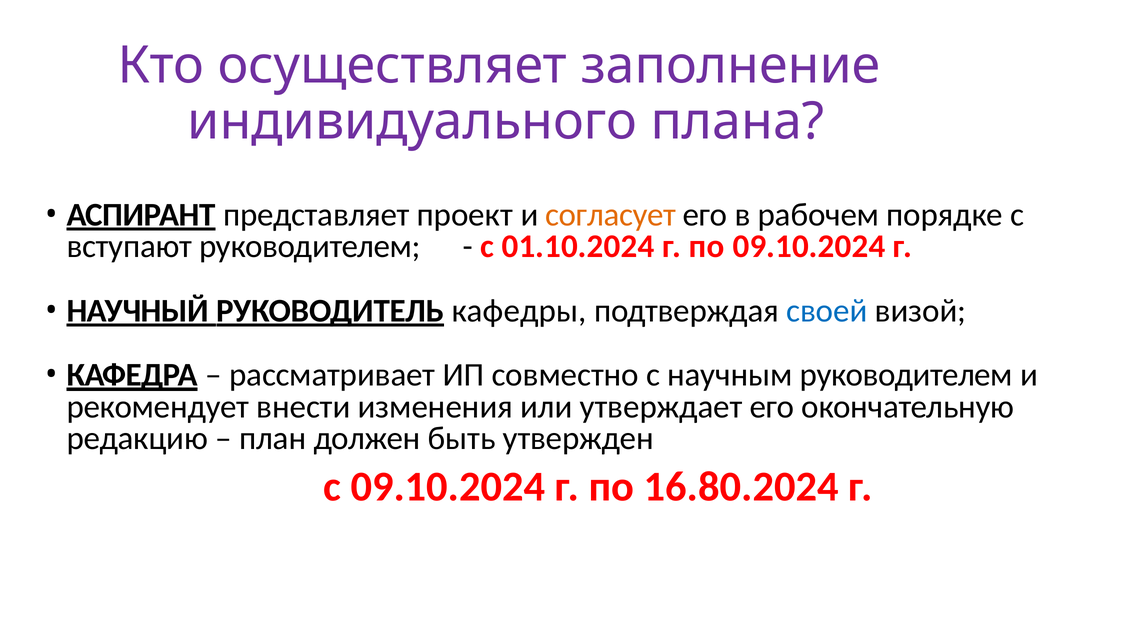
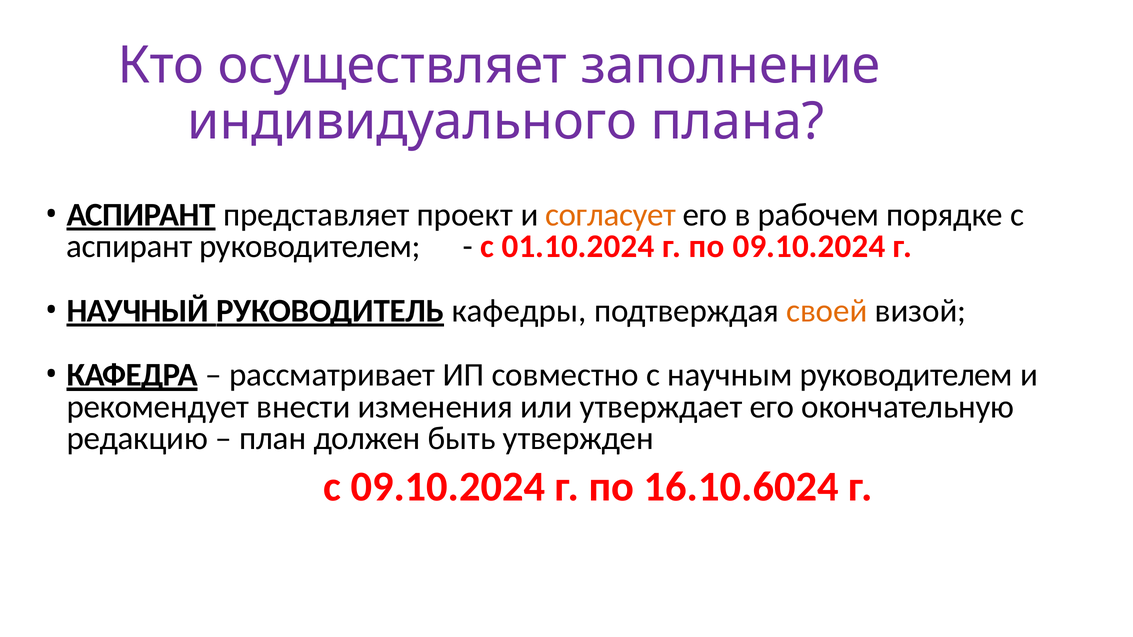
вступают at (129, 247): вступают -> аспирант
своей colour: blue -> orange
16.80.2024: 16.80.2024 -> 16.10.6024
